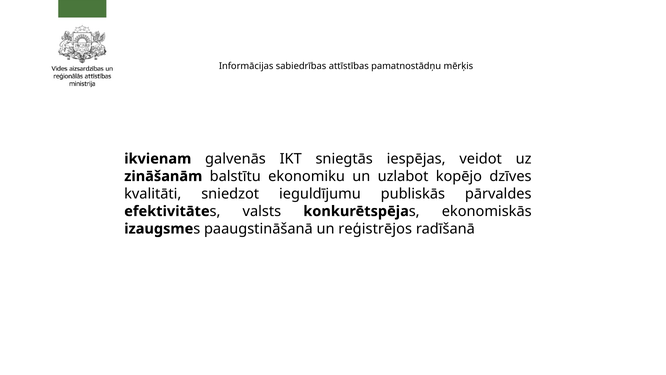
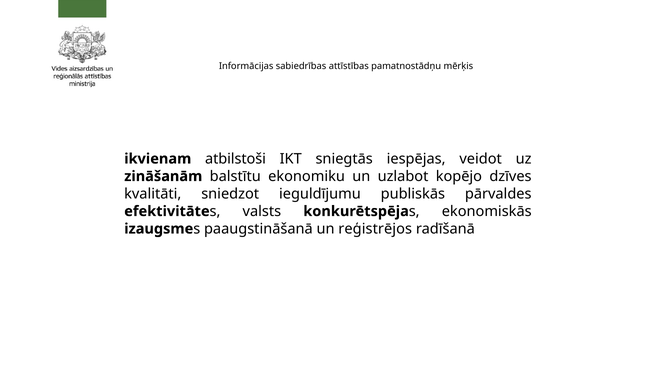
galvenās: galvenās -> atbilstoši
